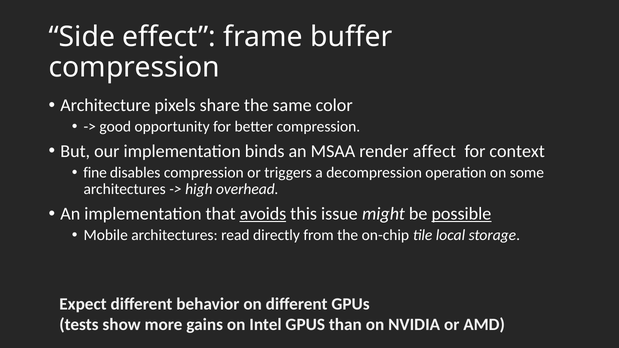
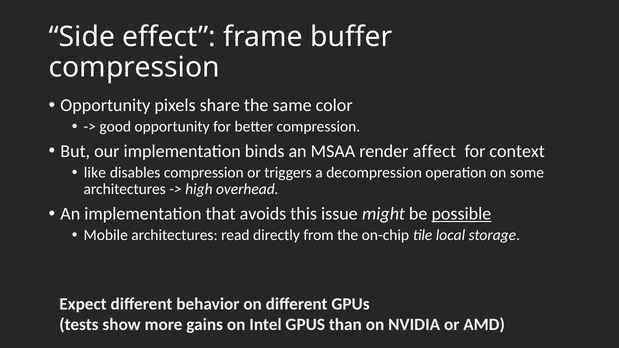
Architecture at (105, 105): Architecture -> Opportunity
fine: fine -> like
avoids underline: present -> none
